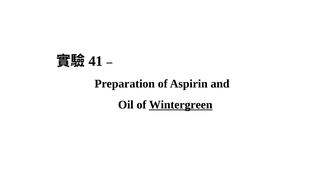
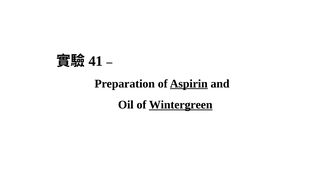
Aspirin underline: none -> present
